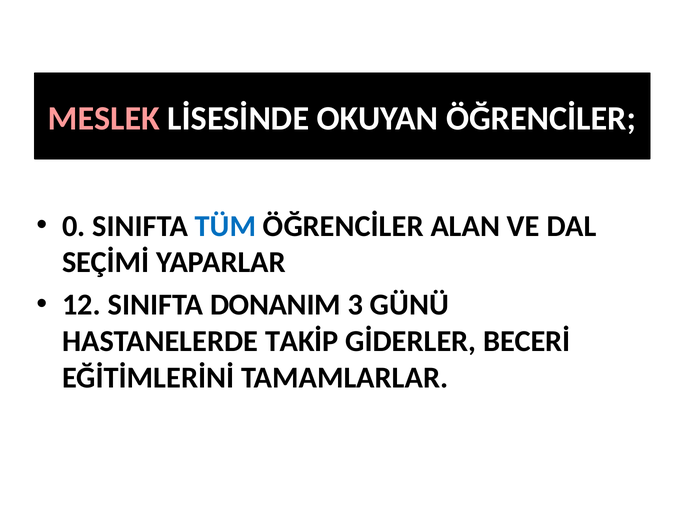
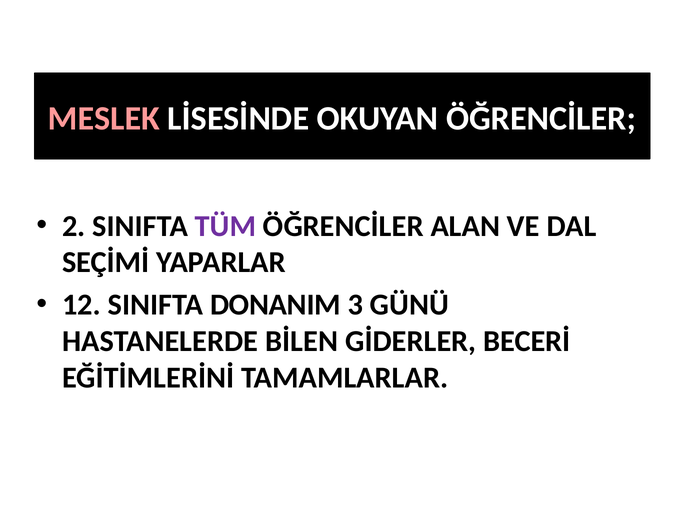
0: 0 -> 2
TÜM colour: blue -> purple
TAKİP: TAKİP -> BİLEN
